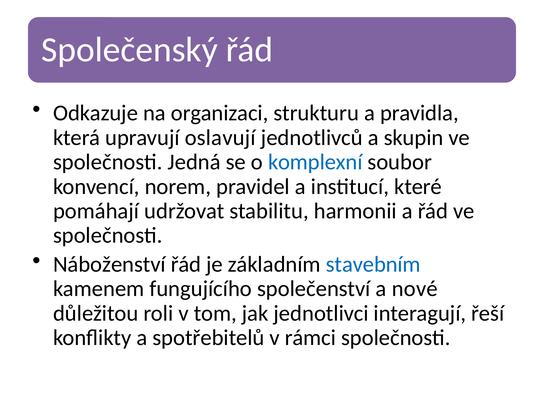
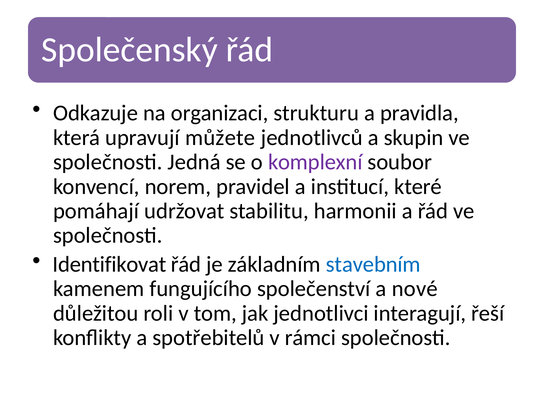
oslavují: oslavují -> můžete
komplexní colour: blue -> purple
Náboženství: Náboženství -> Identifikovat
